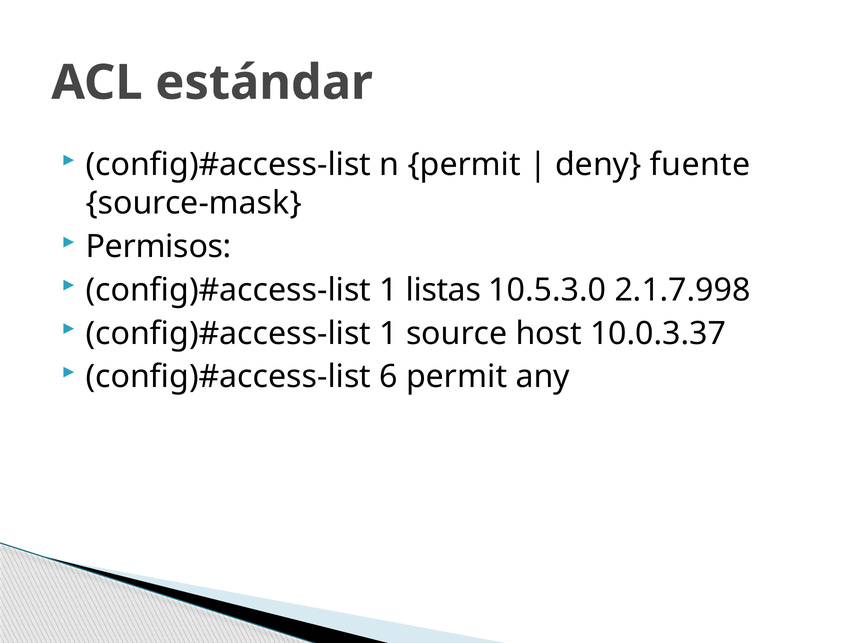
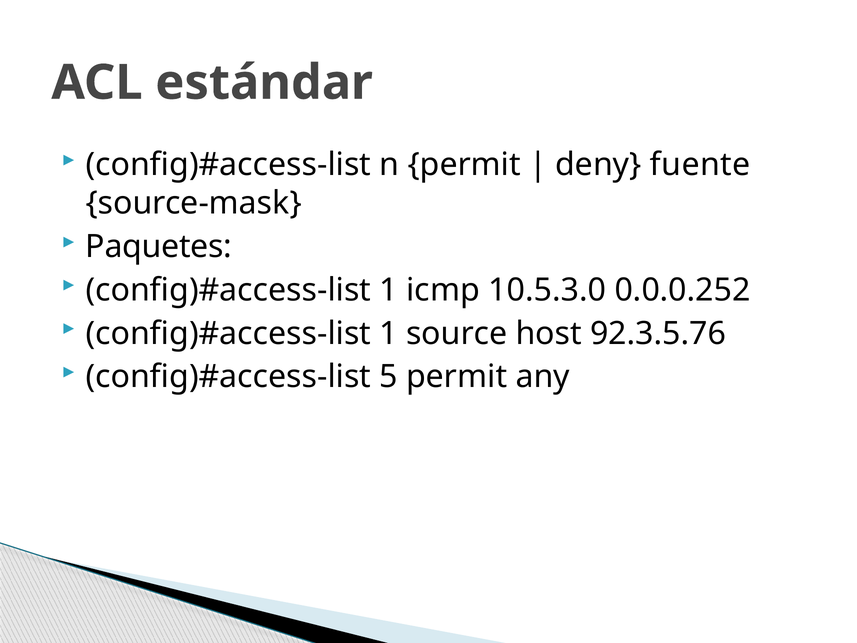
Permisos: Permisos -> Paquetes
listas: listas -> icmp
2.1.7.998: 2.1.7.998 -> 0.0.0.252
10.0.3.37: 10.0.3.37 -> 92.3.5.76
6: 6 -> 5
